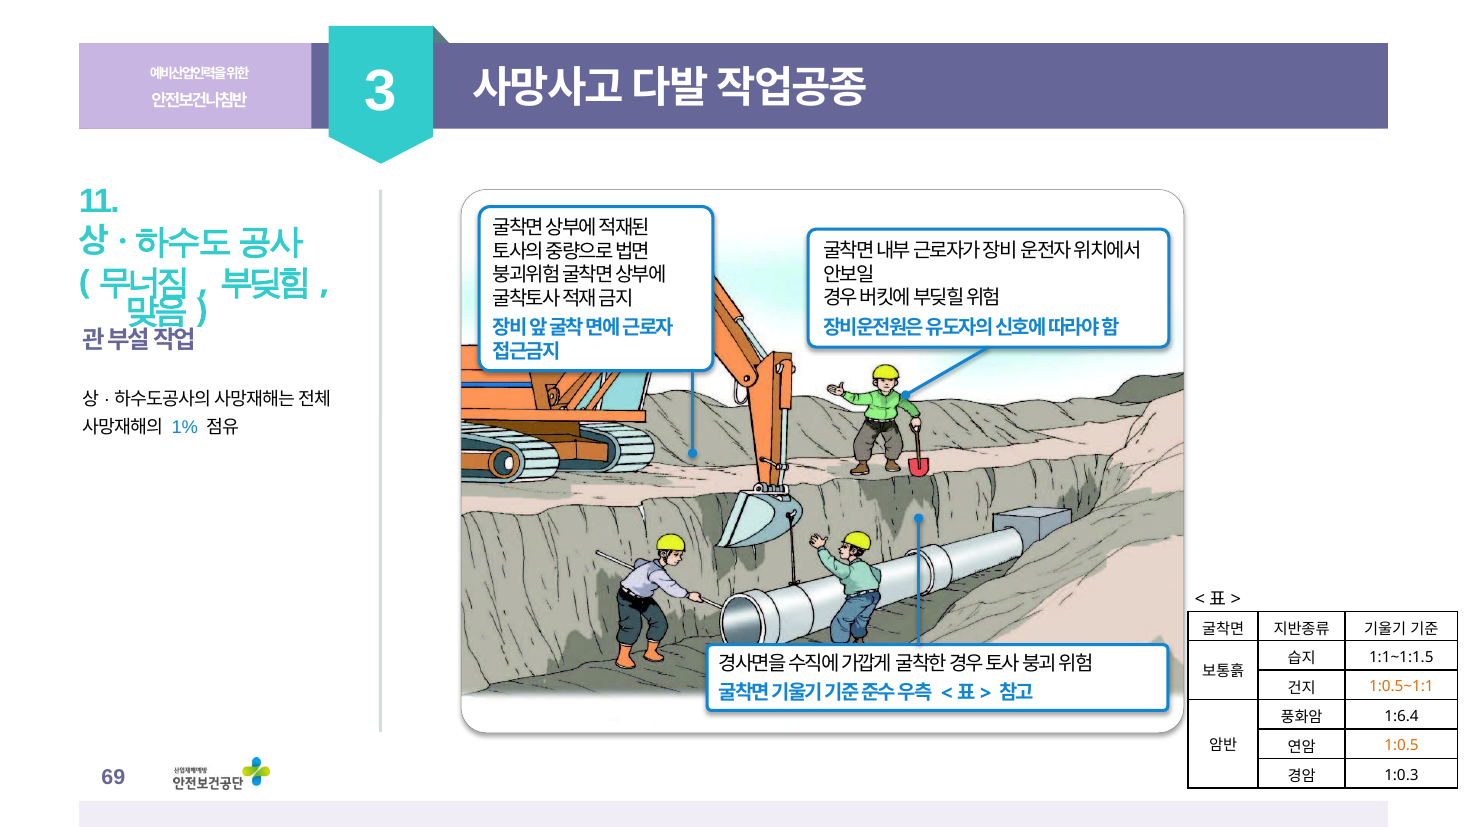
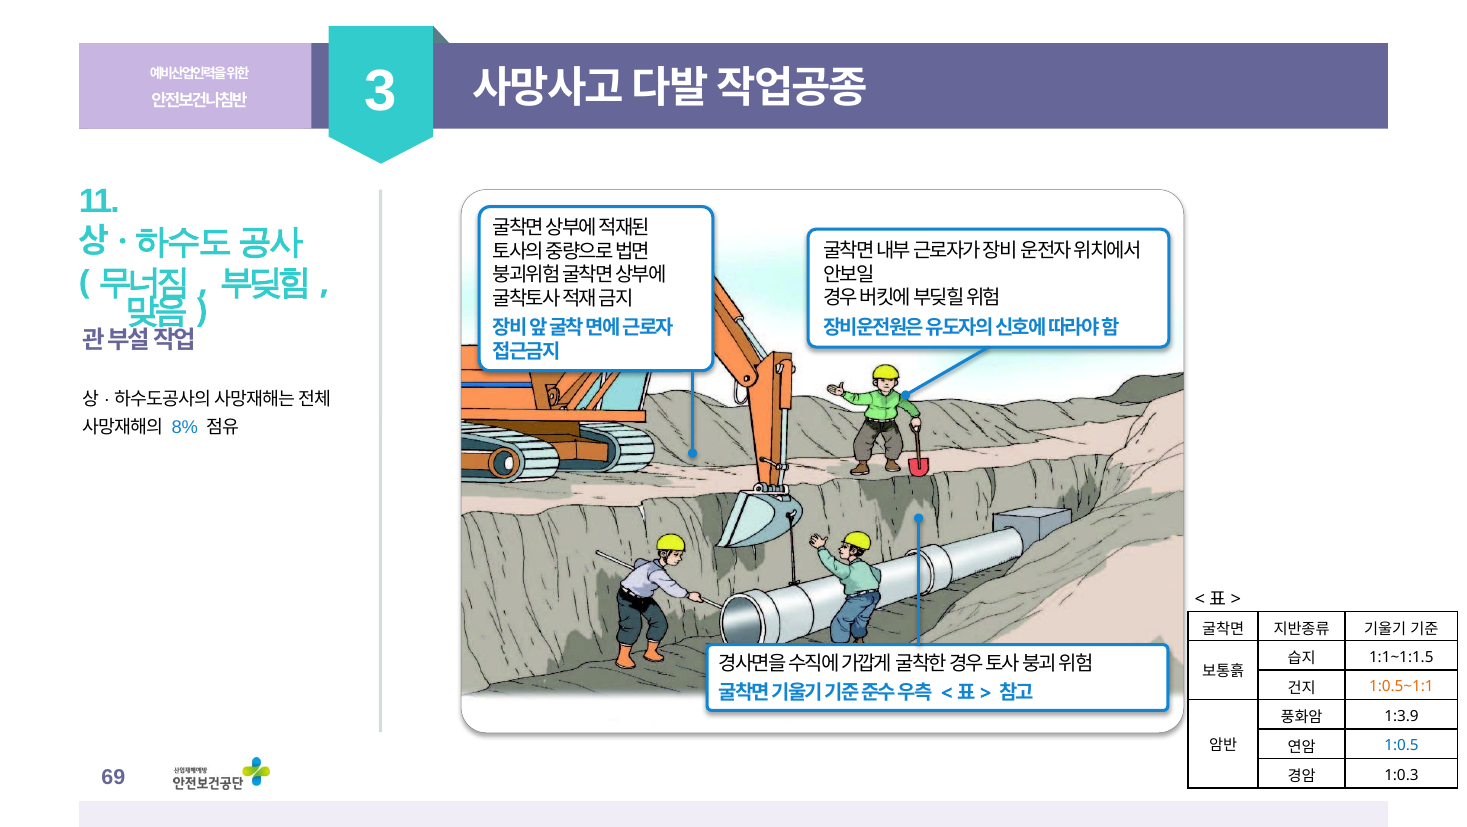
1%: 1% -> 8%
1:6.4: 1:6.4 -> 1:3.9
1:0.5 colour: orange -> blue
